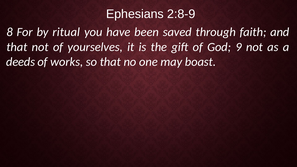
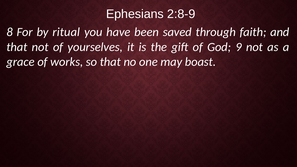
deeds: deeds -> grace
